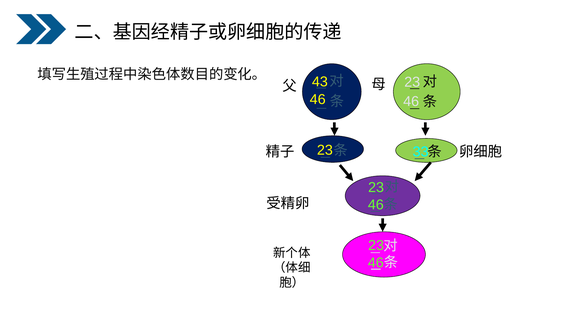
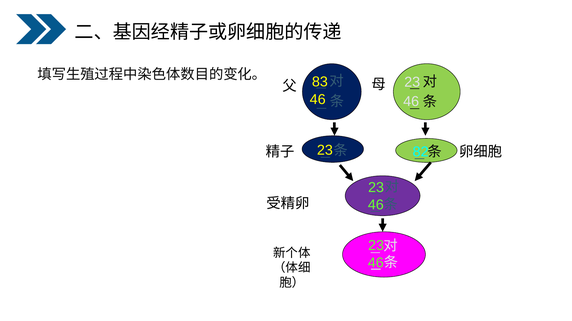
43: 43 -> 83
33: 33 -> 82
